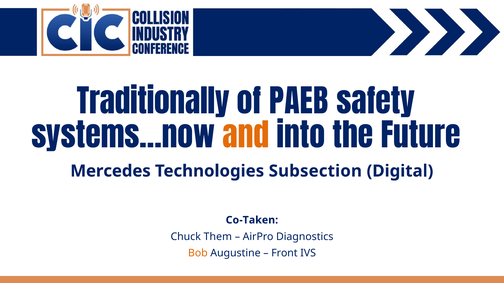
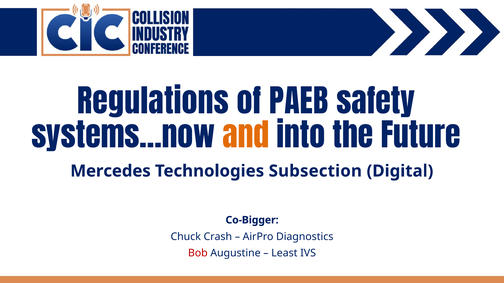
Traditionally: Traditionally -> Regulations
Co-Taken: Co-Taken -> Co-Bigger
Them: Them -> Crash
Bob colour: orange -> red
Front: Front -> Least
